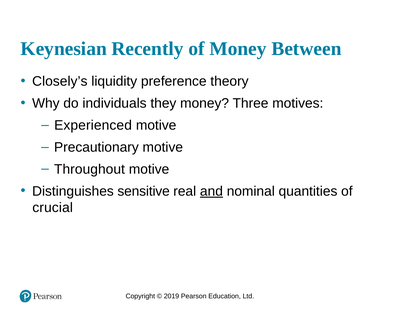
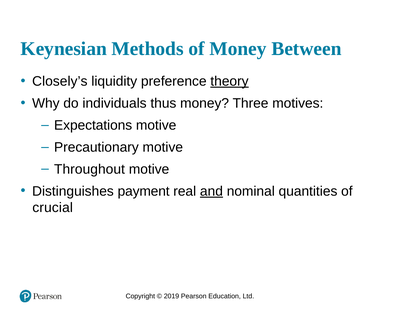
Recently: Recently -> Methods
theory underline: none -> present
they: they -> thus
Experienced: Experienced -> Expectations
sensitive: sensitive -> payment
